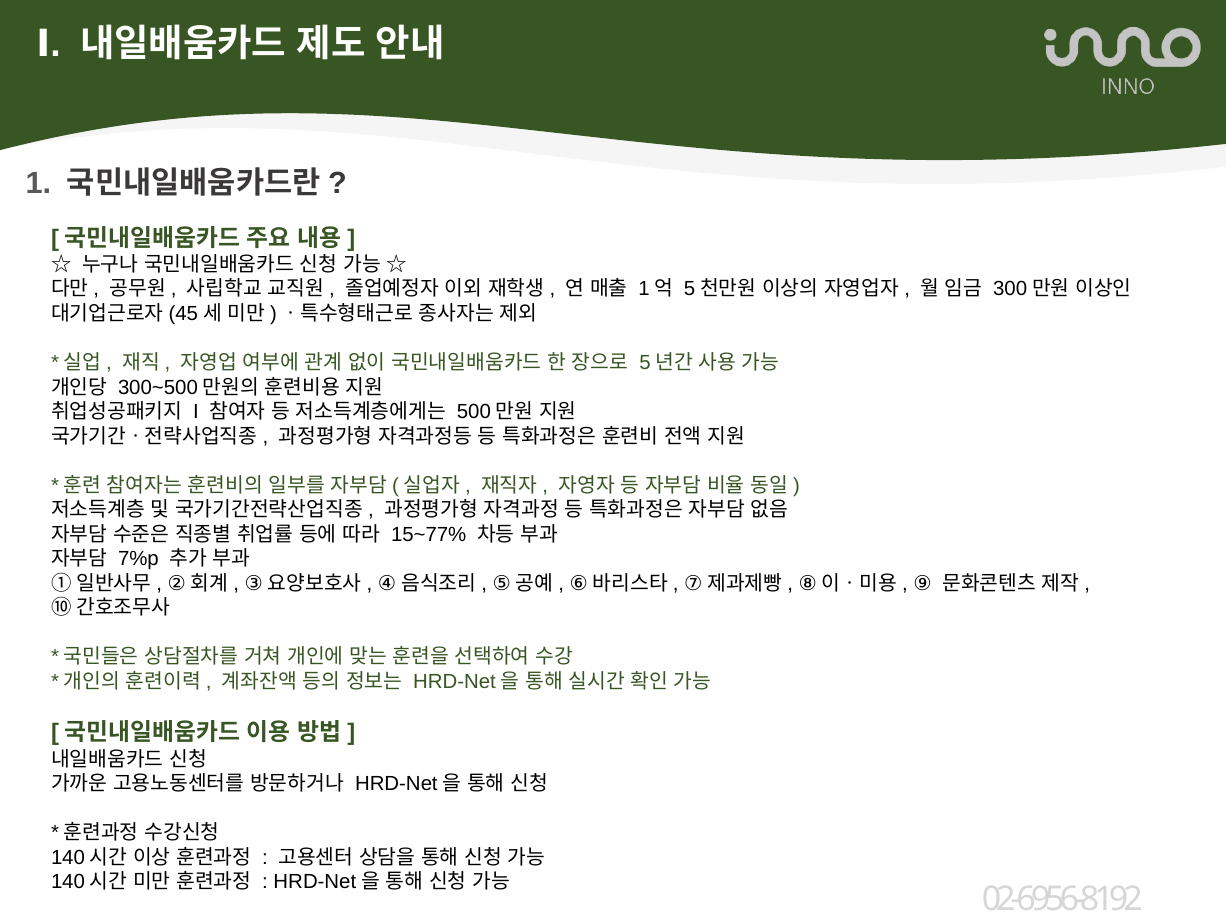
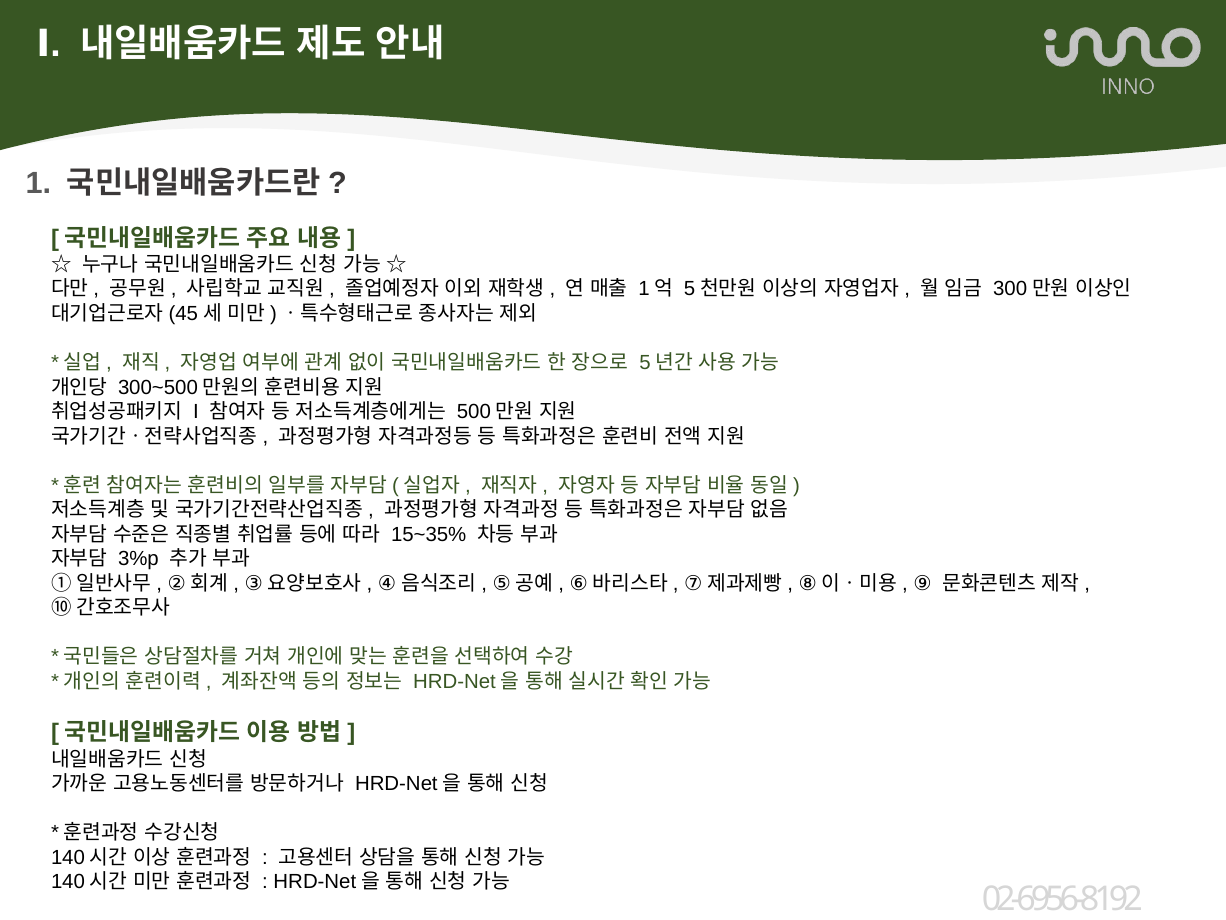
15~77%: 15~77% -> 15~35%
7%p: 7%p -> 3%p
